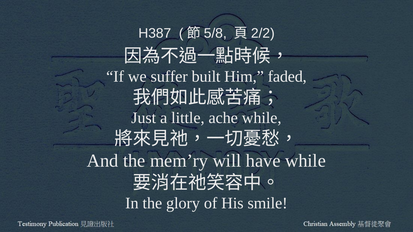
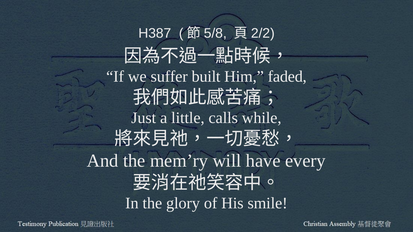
ache: ache -> calls
have while: while -> every
